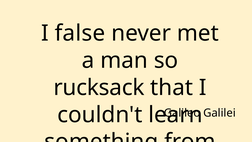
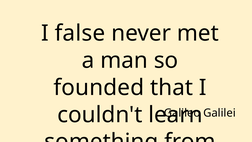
rucksack: rucksack -> founded
